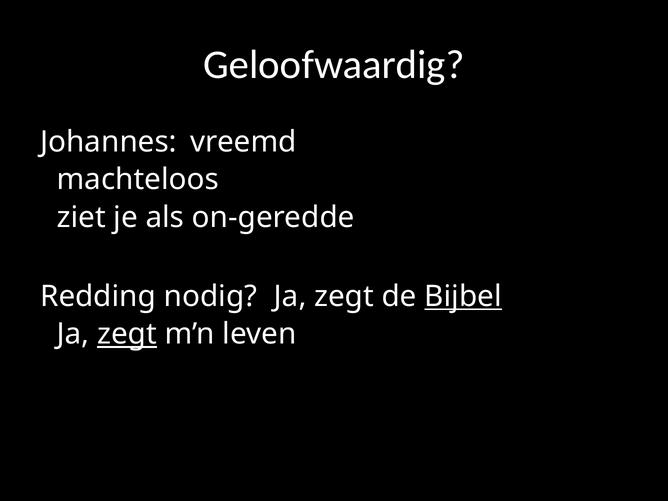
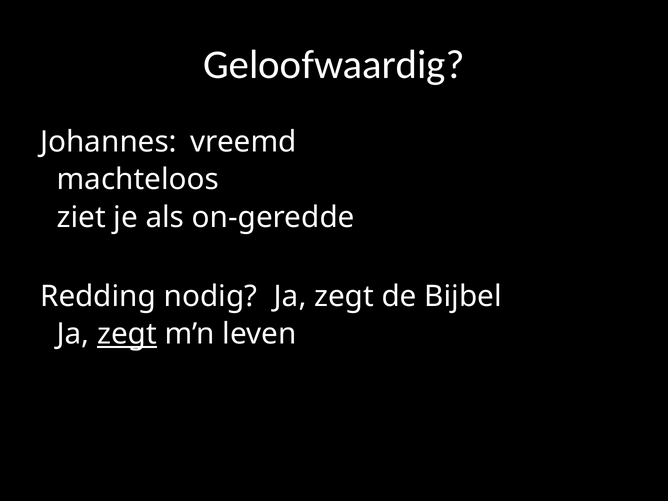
Bijbel underline: present -> none
